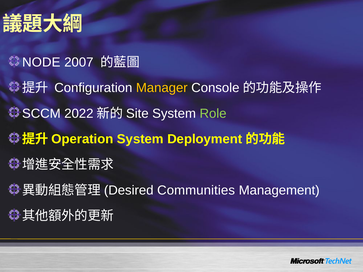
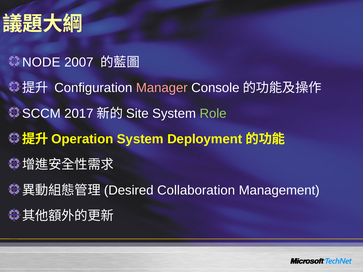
Manager colour: yellow -> pink
2022: 2022 -> 2017
Communities: Communities -> Collaboration
